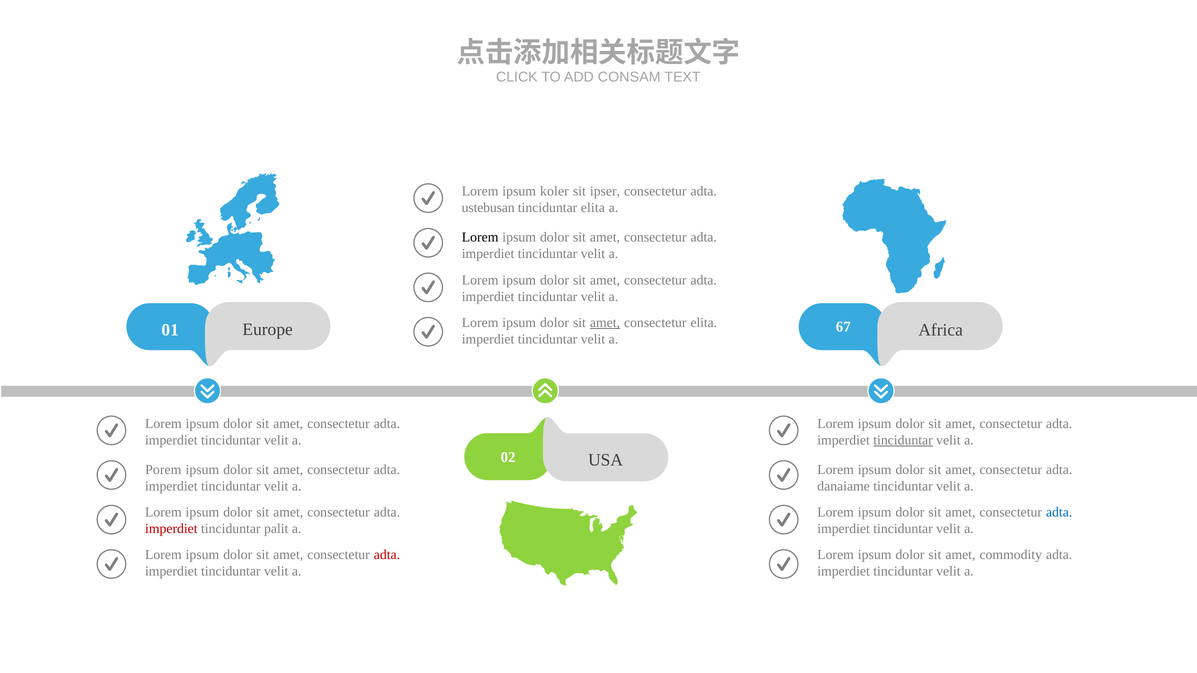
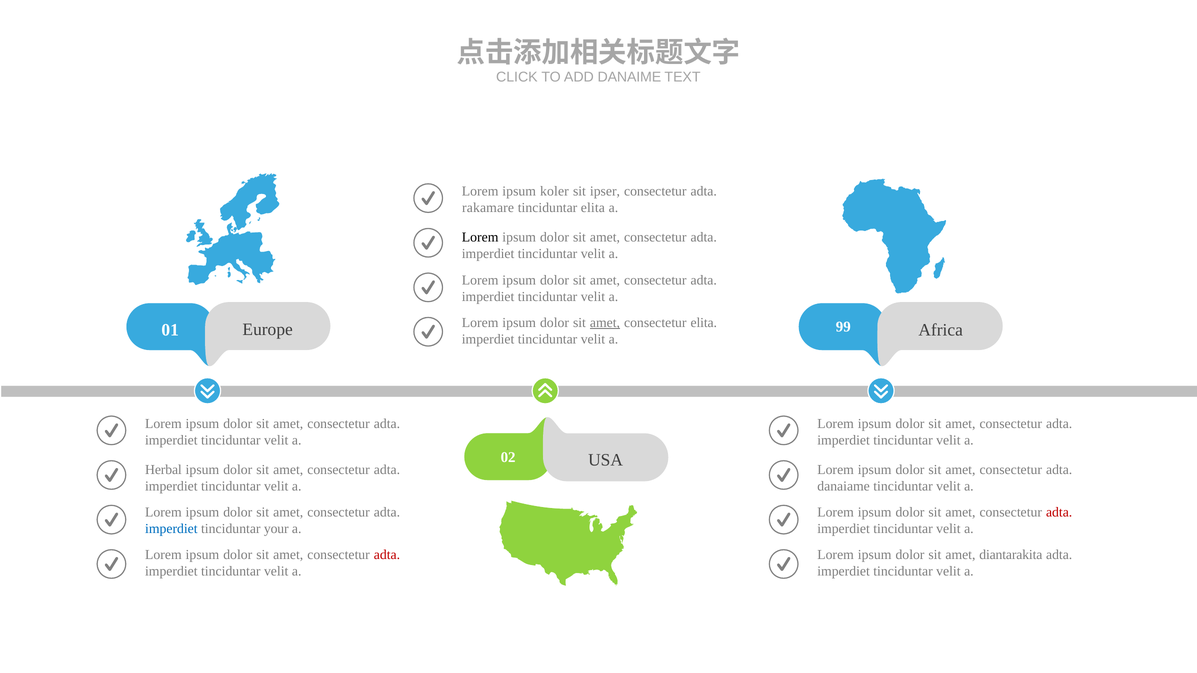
CONSAM: CONSAM -> DANAIME
ustebusan: ustebusan -> rakamare
67: 67 -> 99
tinciduntar at (903, 440) underline: present -> none
Porem: Porem -> Herbal
adta at (1059, 513) colour: blue -> red
imperdiet at (171, 529) colour: red -> blue
palit: palit -> your
commodity: commodity -> diantarakita
